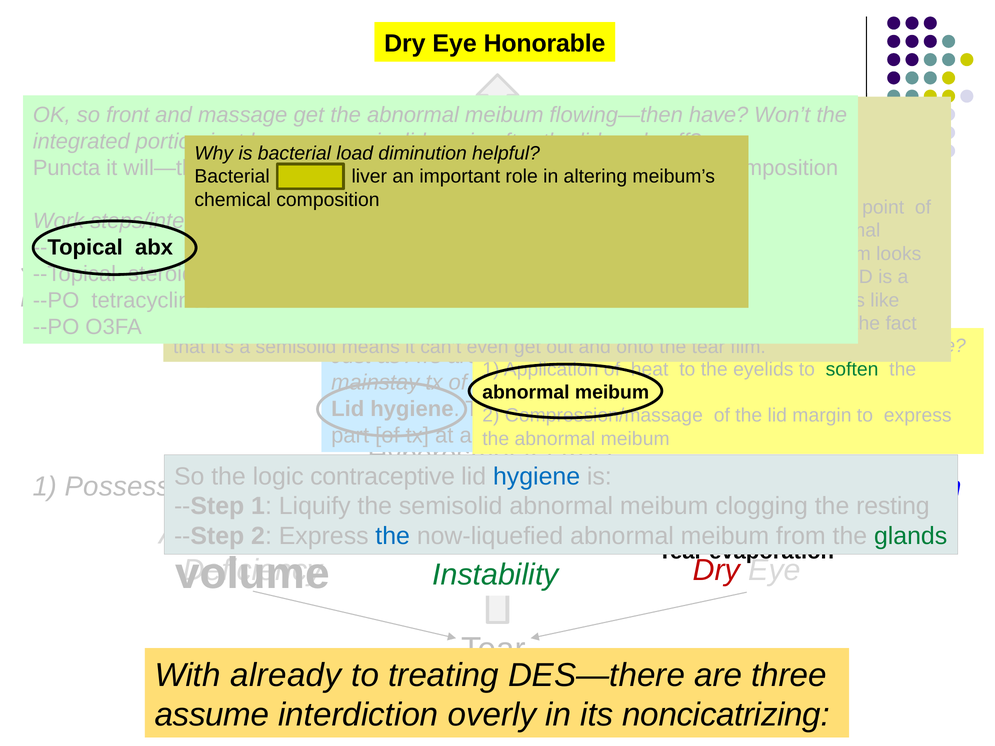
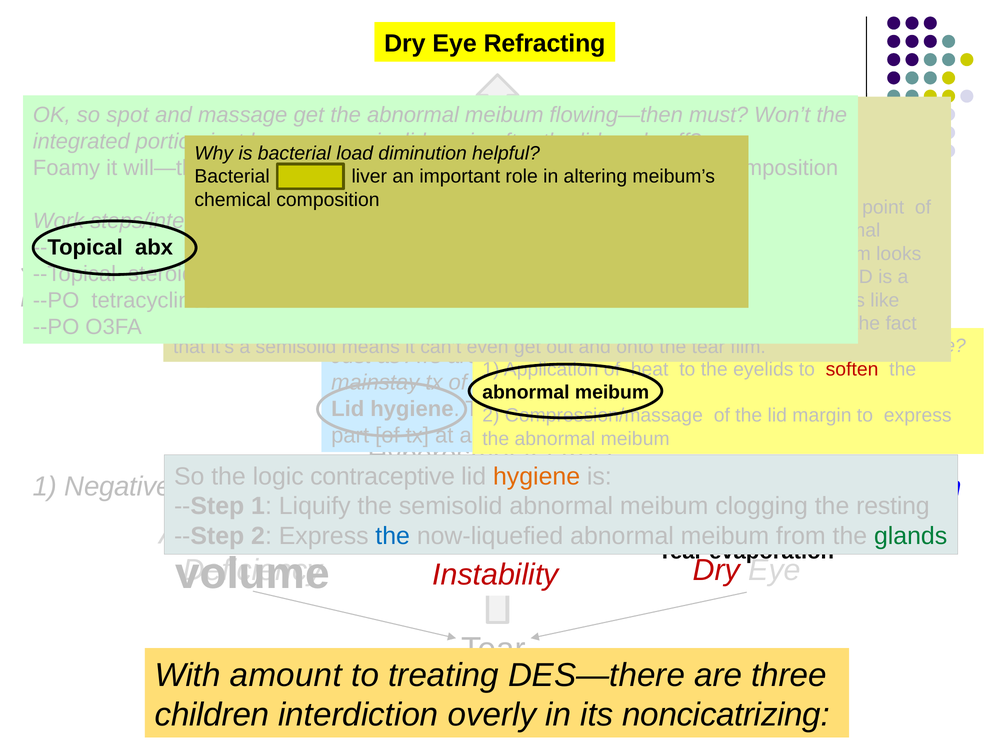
Honorable: Honorable -> Refracting
front: front -> spot
have: have -> must
Puncta: Puncta -> Foamy
soften colour: green -> red
hygiene at (537, 477) colour: blue -> orange
Possess: Possess -> Negative
Instability colour: green -> red
already: already -> amount
assume: assume -> children
